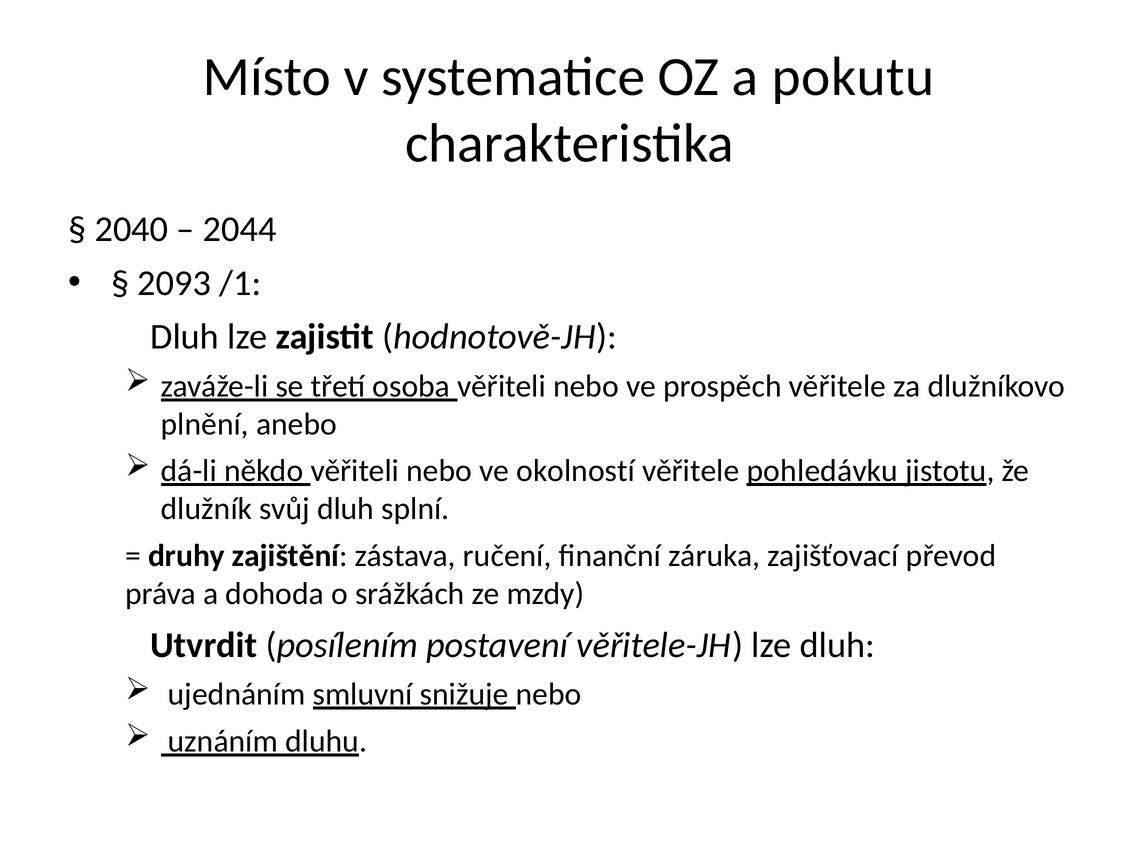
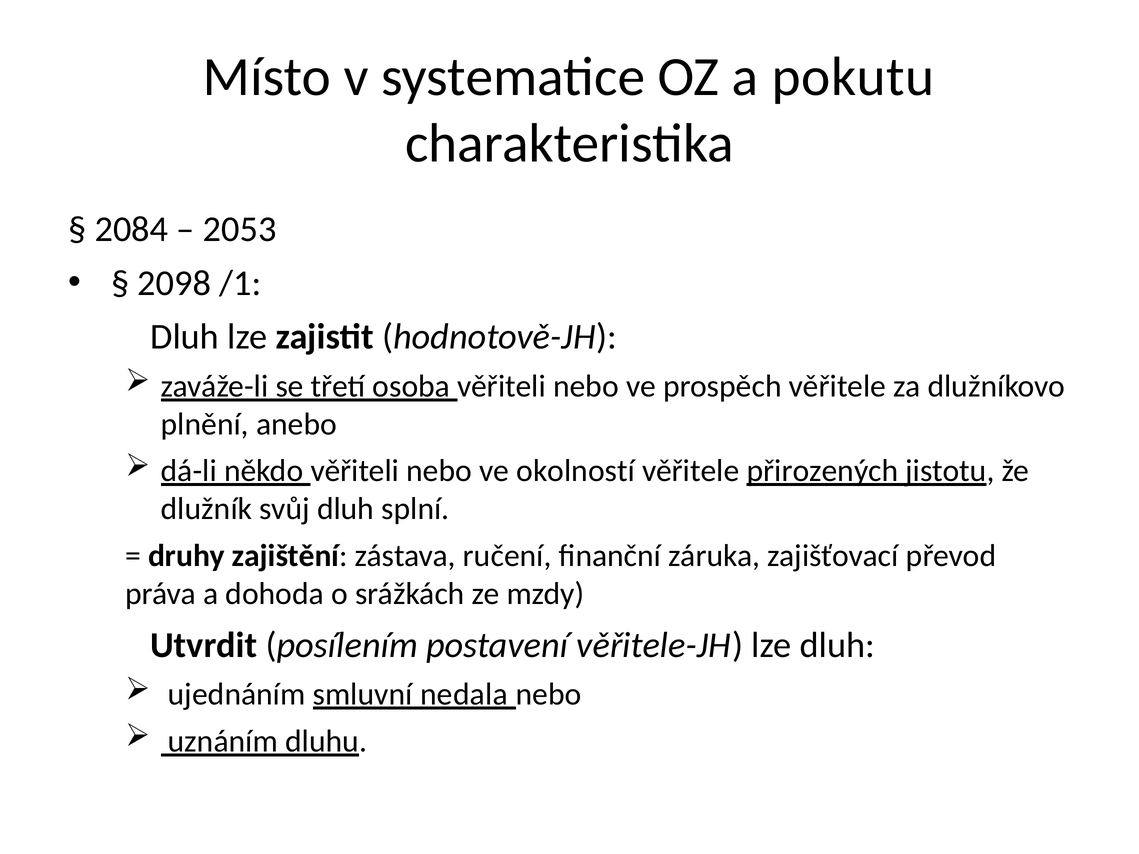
2040: 2040 -> 2084
2044: 2044 -> 2053
2093: 2093 -> 2098
pohledávku: pohledávku -> přirozených
snižuje: snižuje -> nedala
